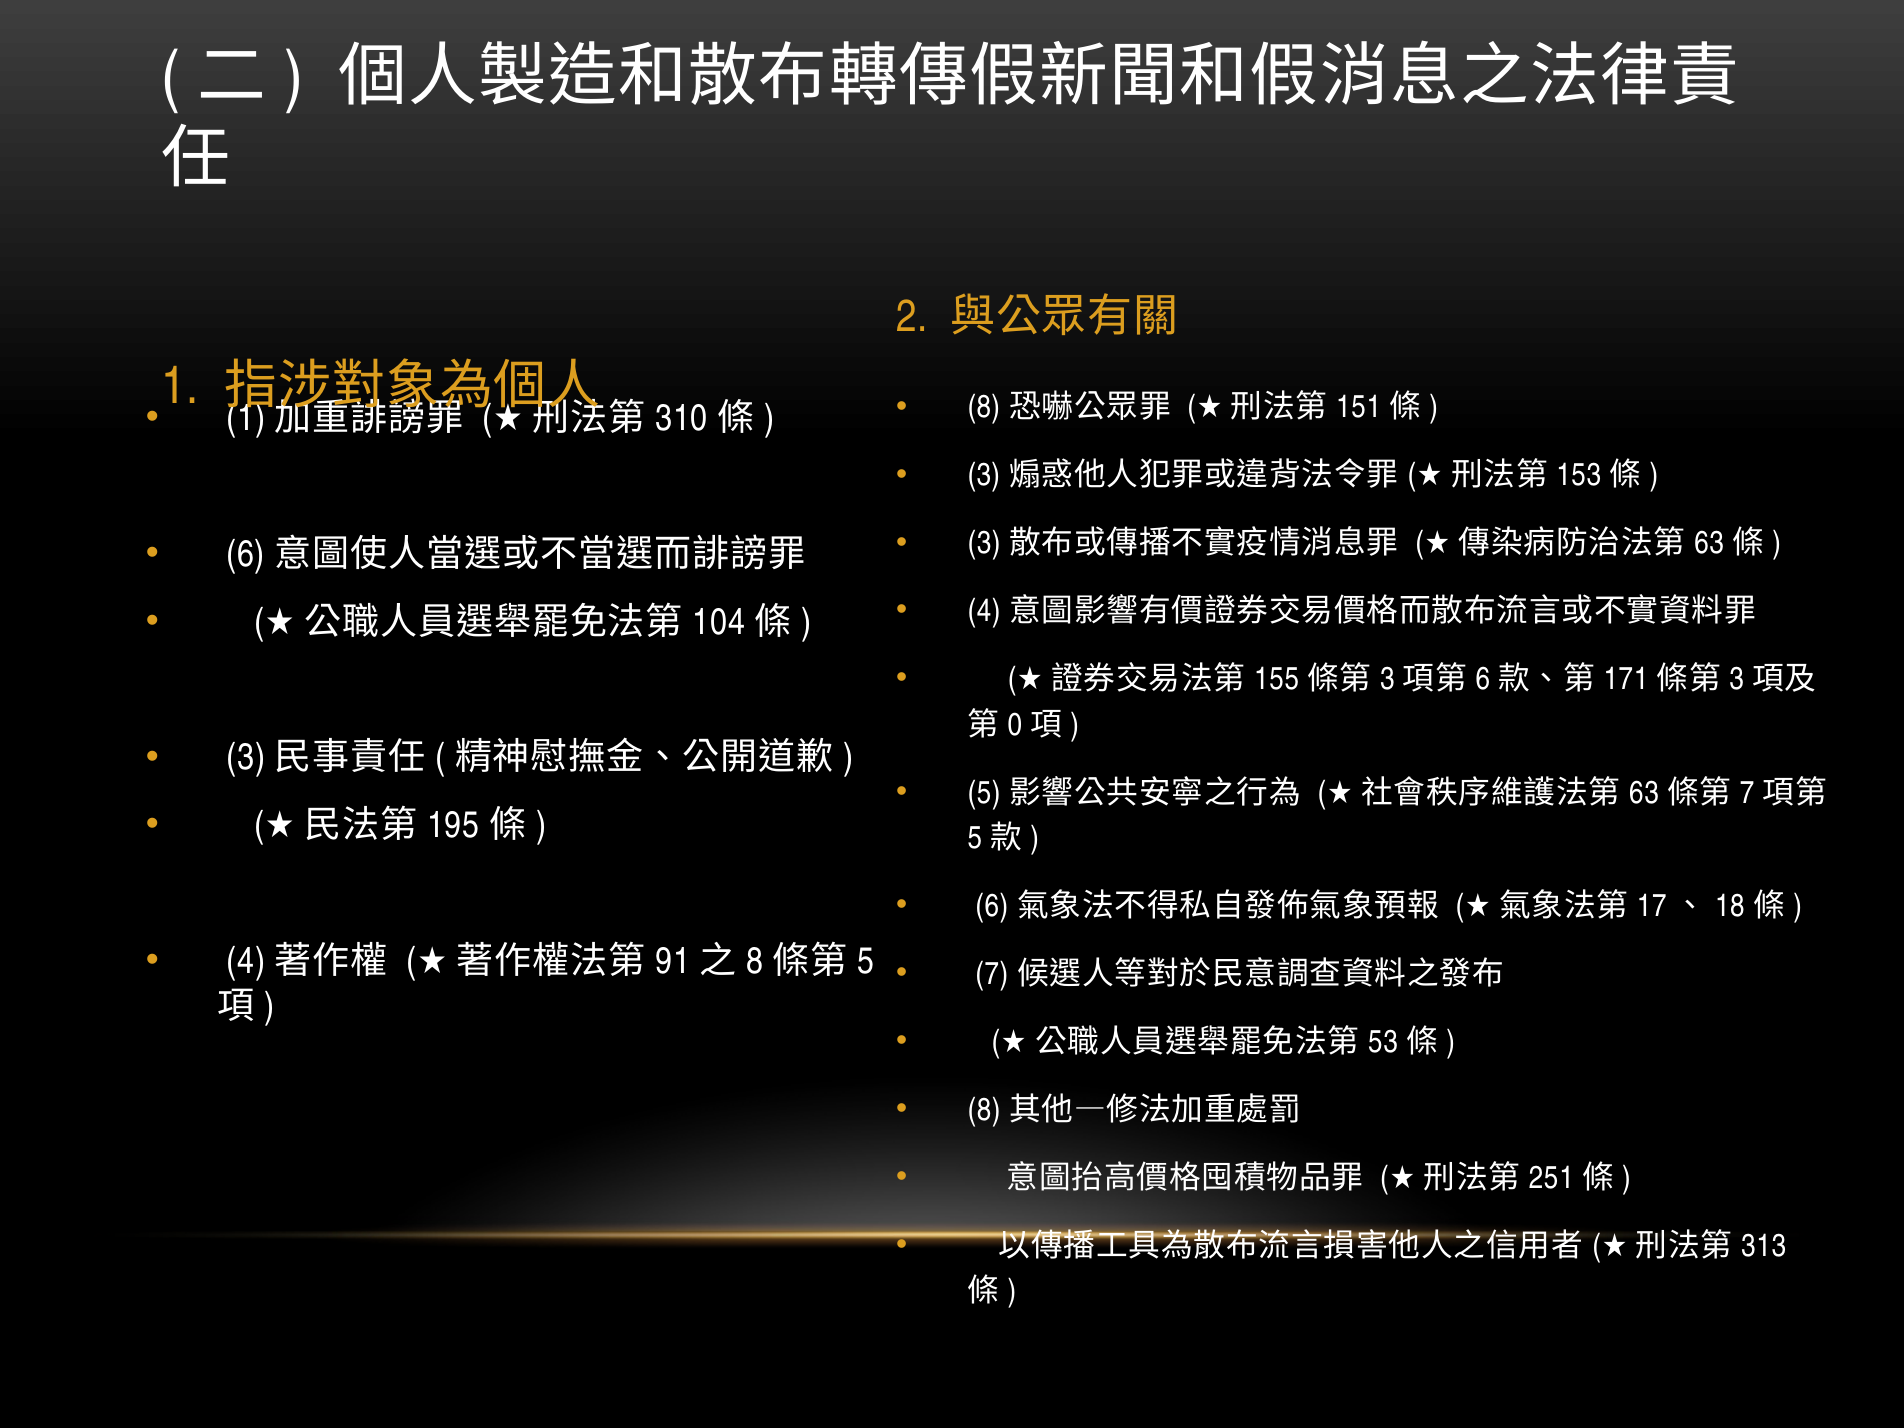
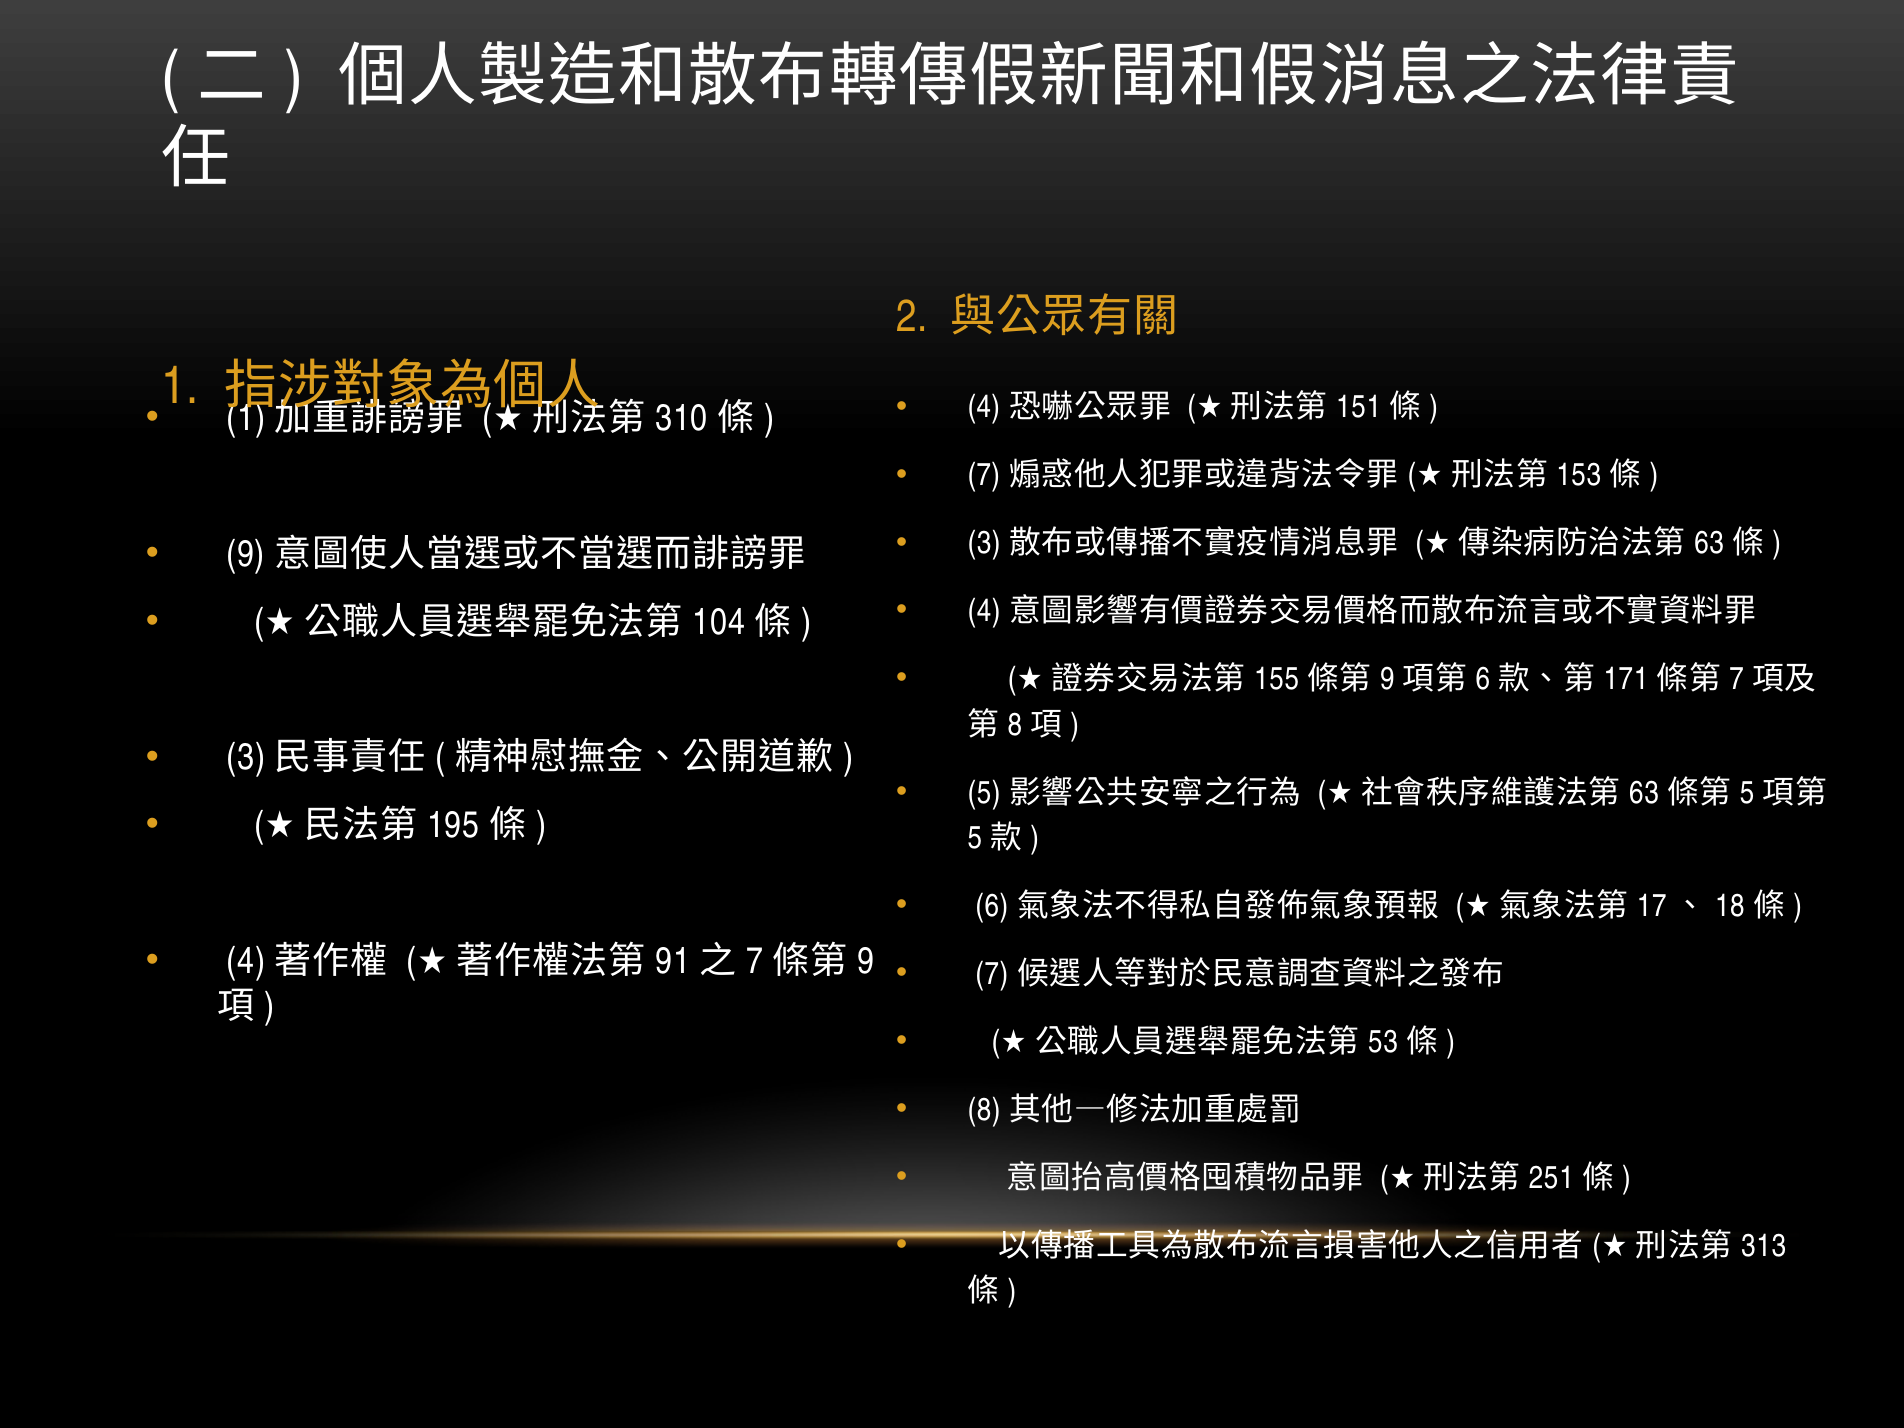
8 at (984, 407): 8 -> 4
3 at (984, 475): 3 -> 7
6 at (246, 554): 6 -> 9
3 at (1387, 679): 3 -> 9
3 at (1737, 679): 3 -> 7
0 at (1015, 725): 0 -> 8
7 at (1747, 793): 7 -> 5
8 at (755, 961): 8 -> 7
5 at (866, 961): 5 -> 9
